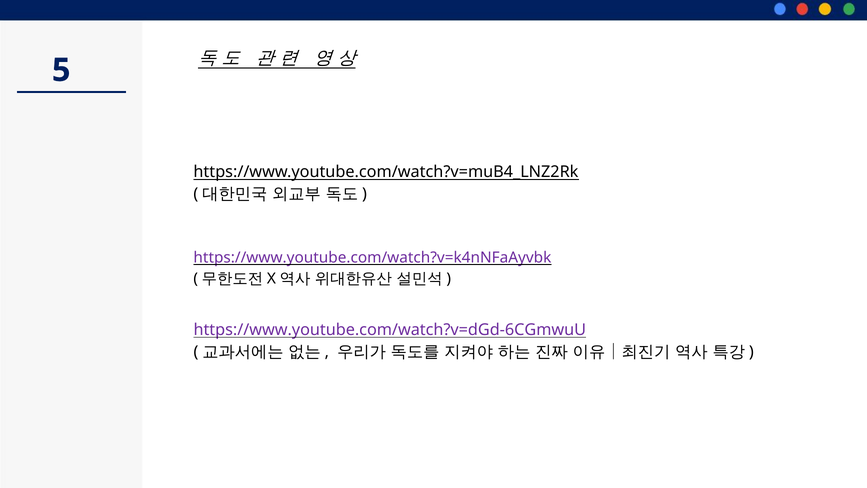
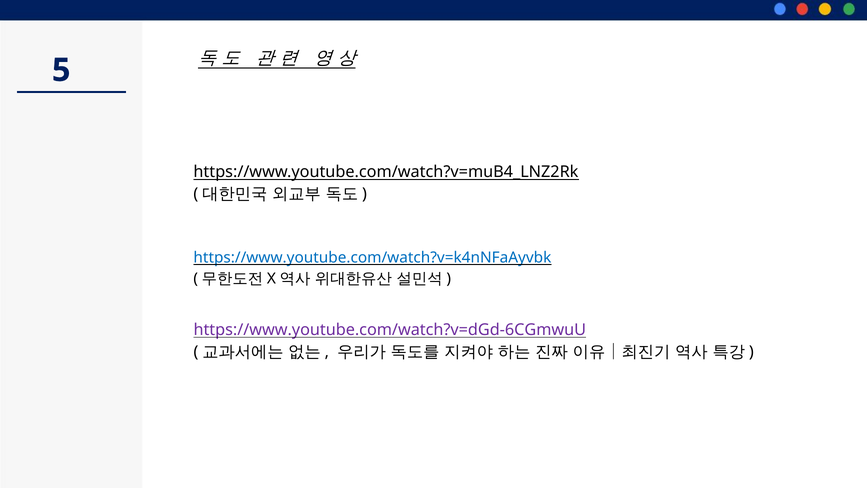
https://www.youtube.com/watch?v=k4nNFaAyvbk colour: purple -> blue
